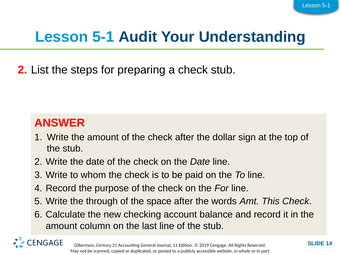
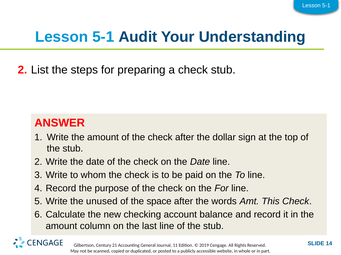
through: through -> unused
